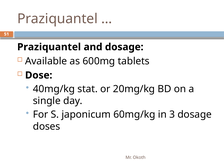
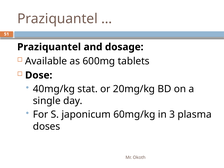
3 dosage: dosage -> plasma
